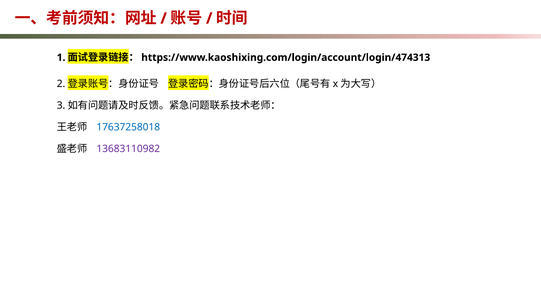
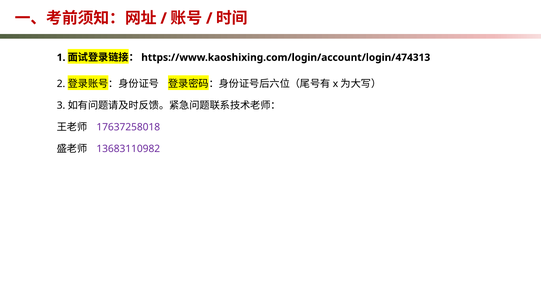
17637258018 colour: blue -> purple
